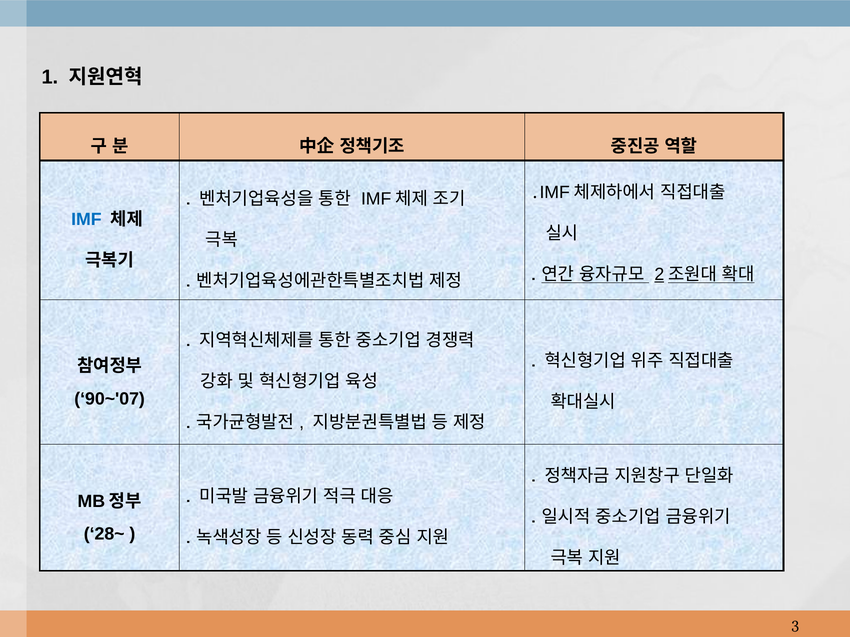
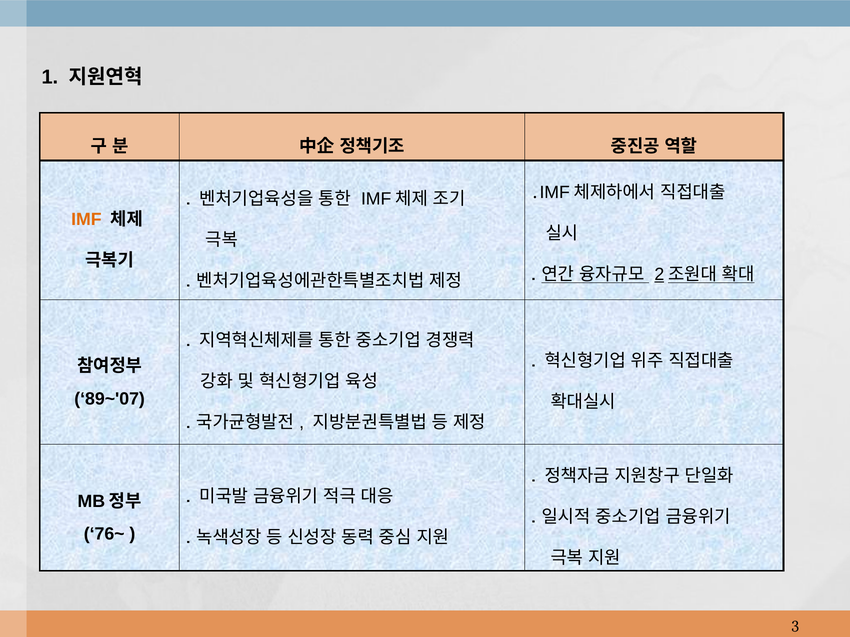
IMF colour: blue -> orange
90~'07: 90~'07 -> 89~'07
28~: 28~ -> 76~
